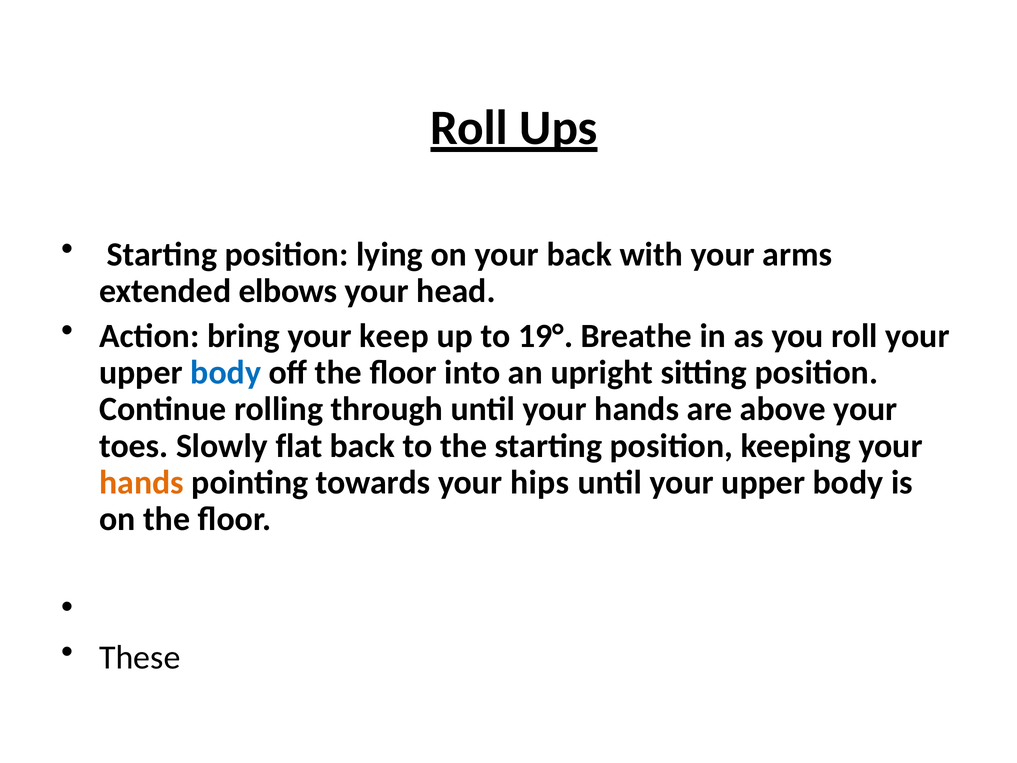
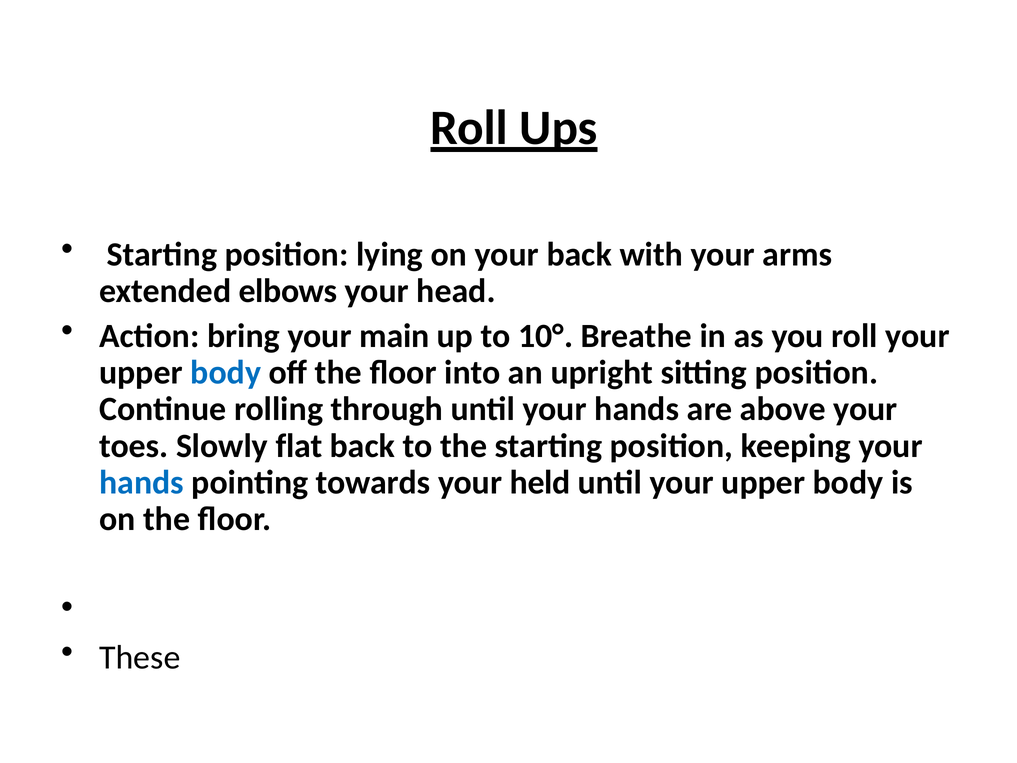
keep: keep -> main
19°: 19° -> 10°
hands at (142, 482) colour: orange -> blue
hips: hips -> held
